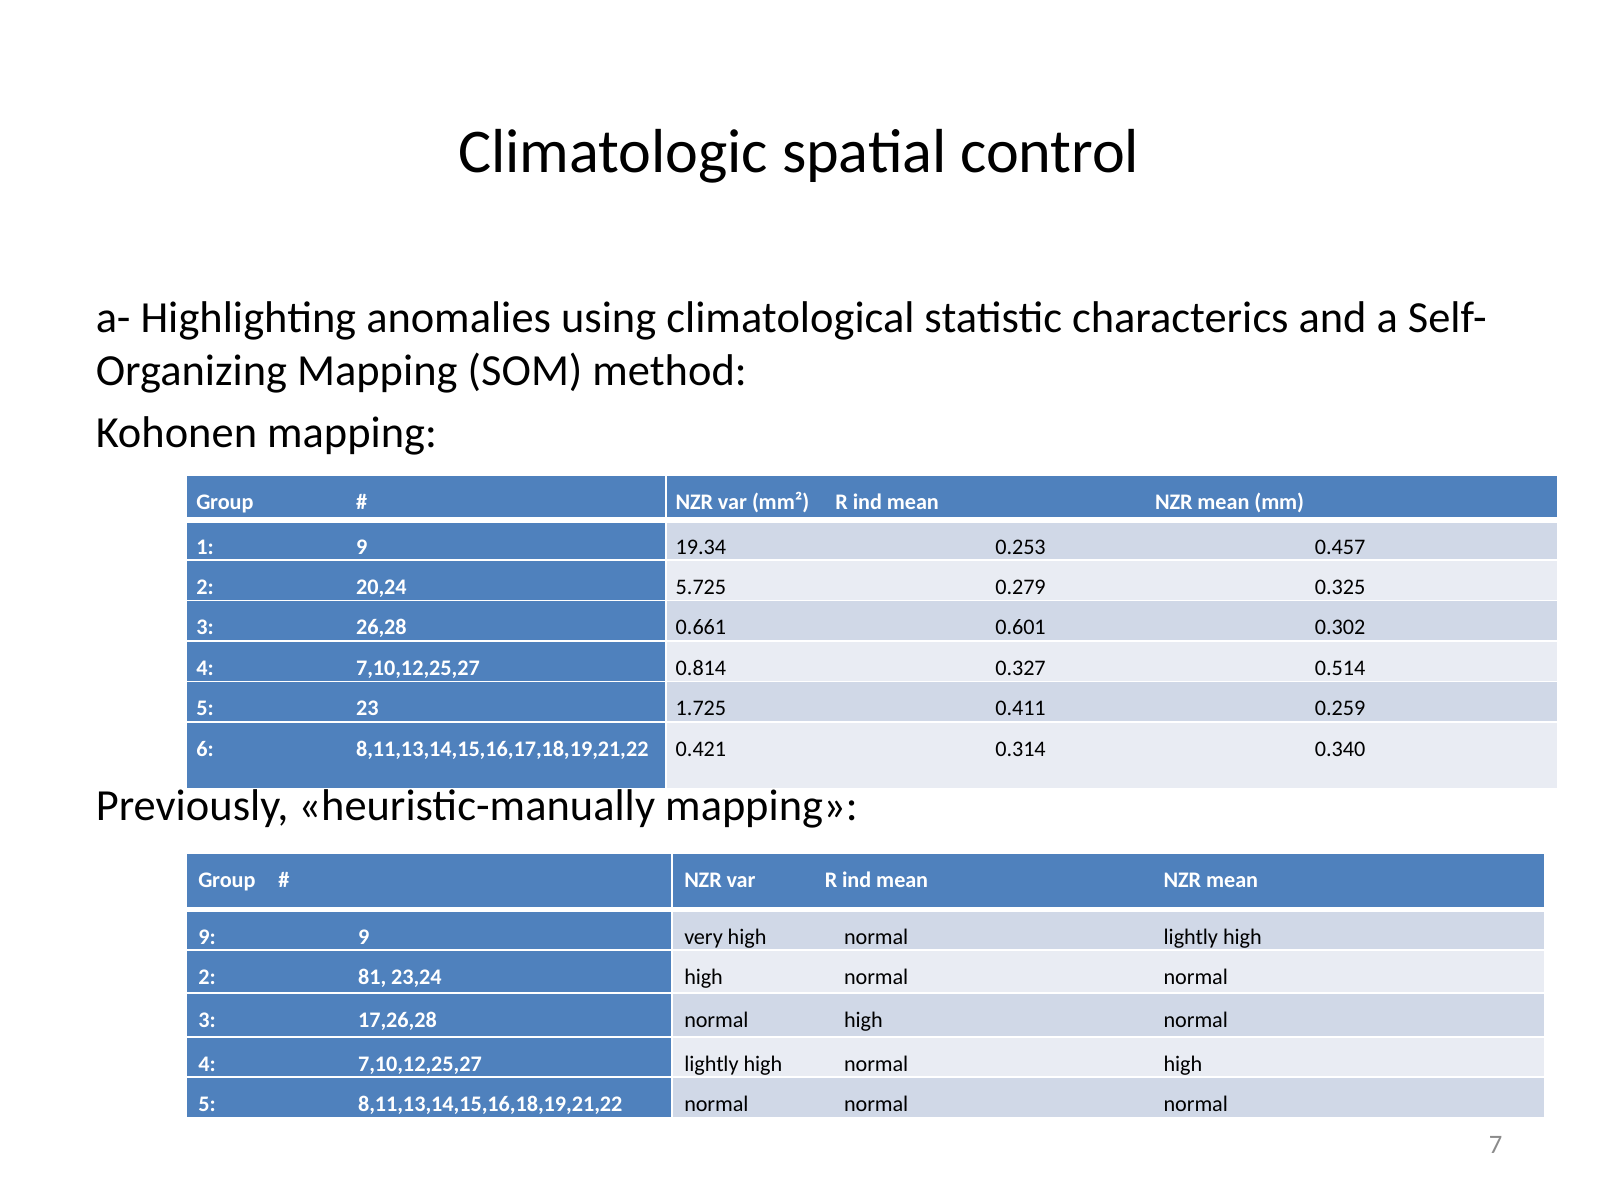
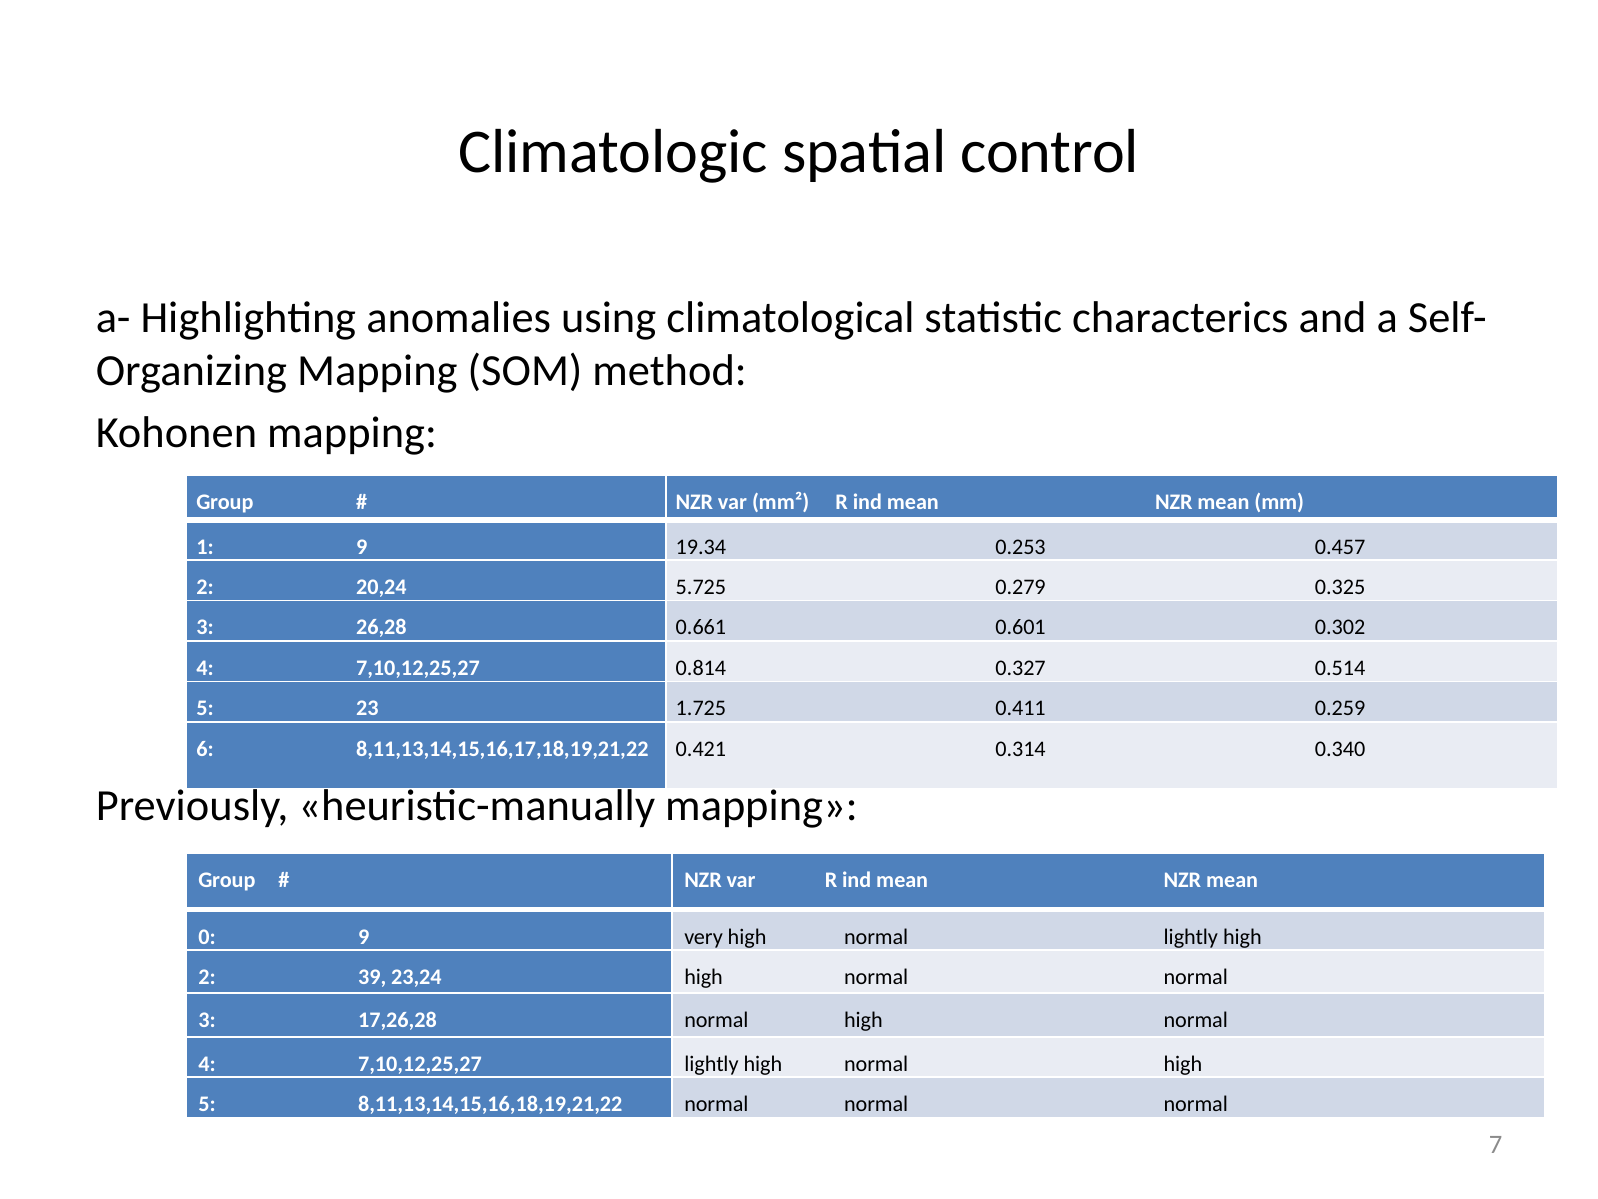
9 at (207, 936): 9 -> 0
81: 81 -> 39
